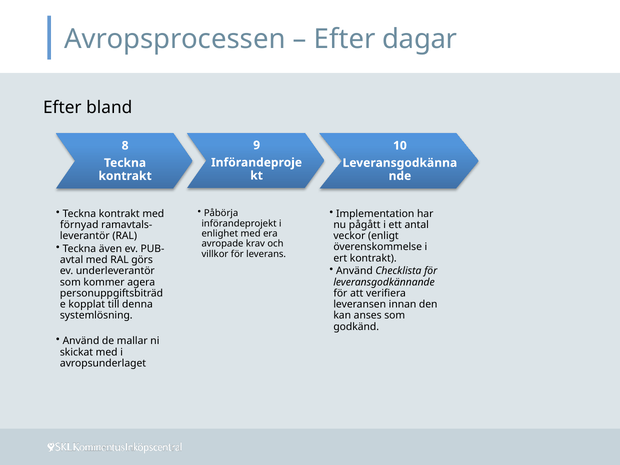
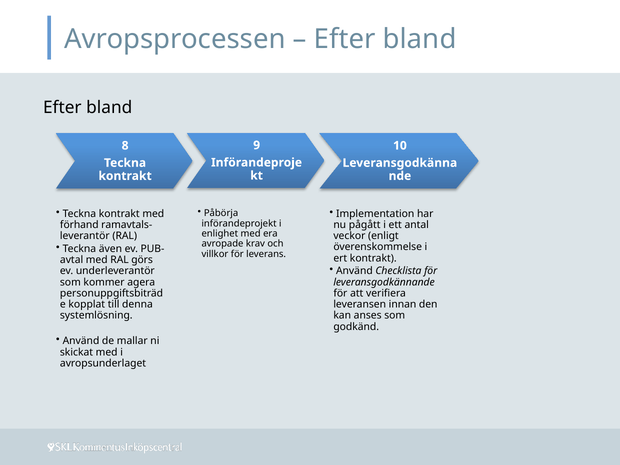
dagar at (420, 39): dagar -> bland
förnyad: förnyad -> förhand
